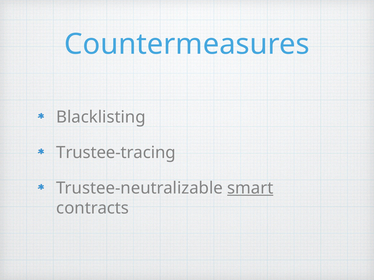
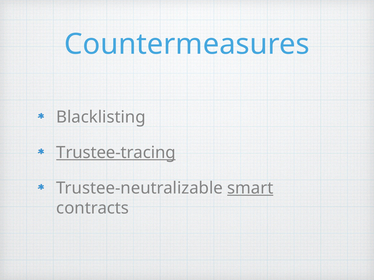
Trustee-tracing underline: none -> present
